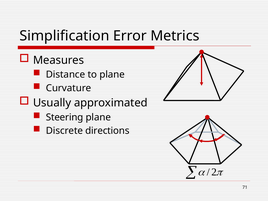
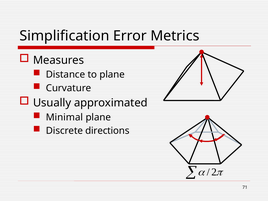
Steering: Steering -> Minimal
